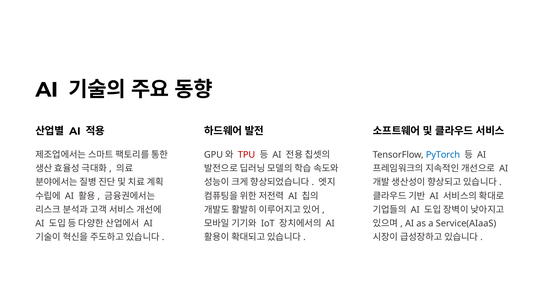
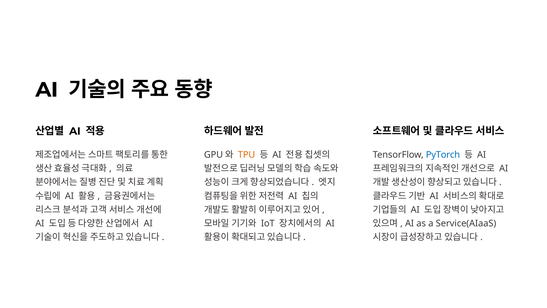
TPU colour: red -> orange
